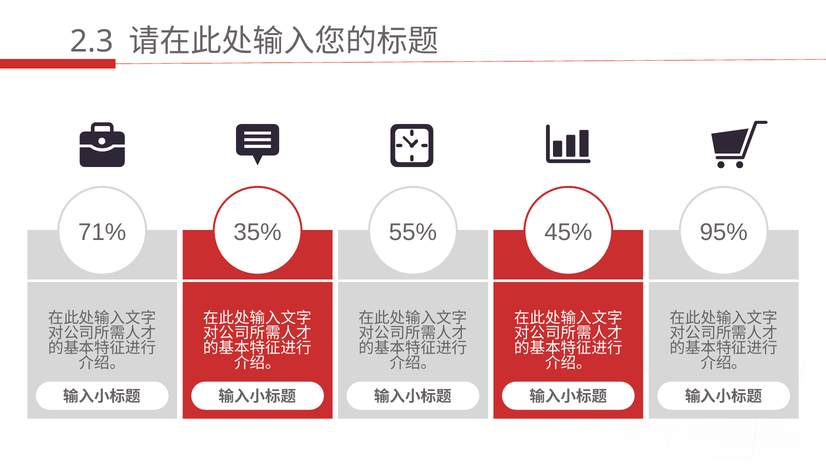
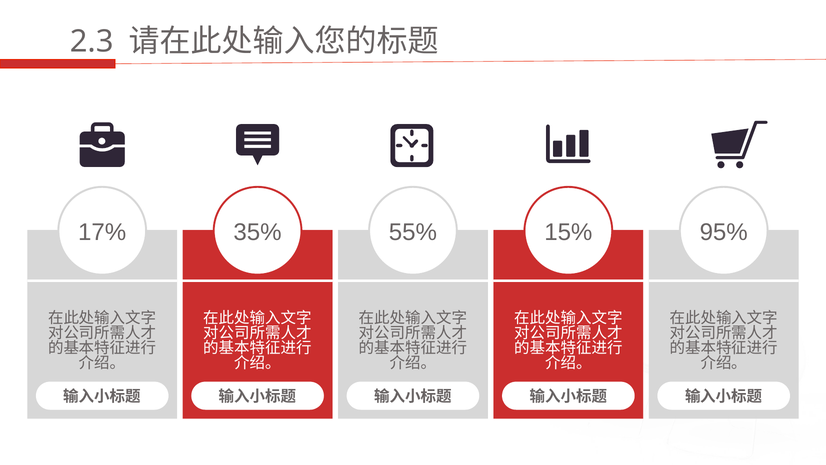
71%: 71% -> 17%
45%: 45% -> 15%
